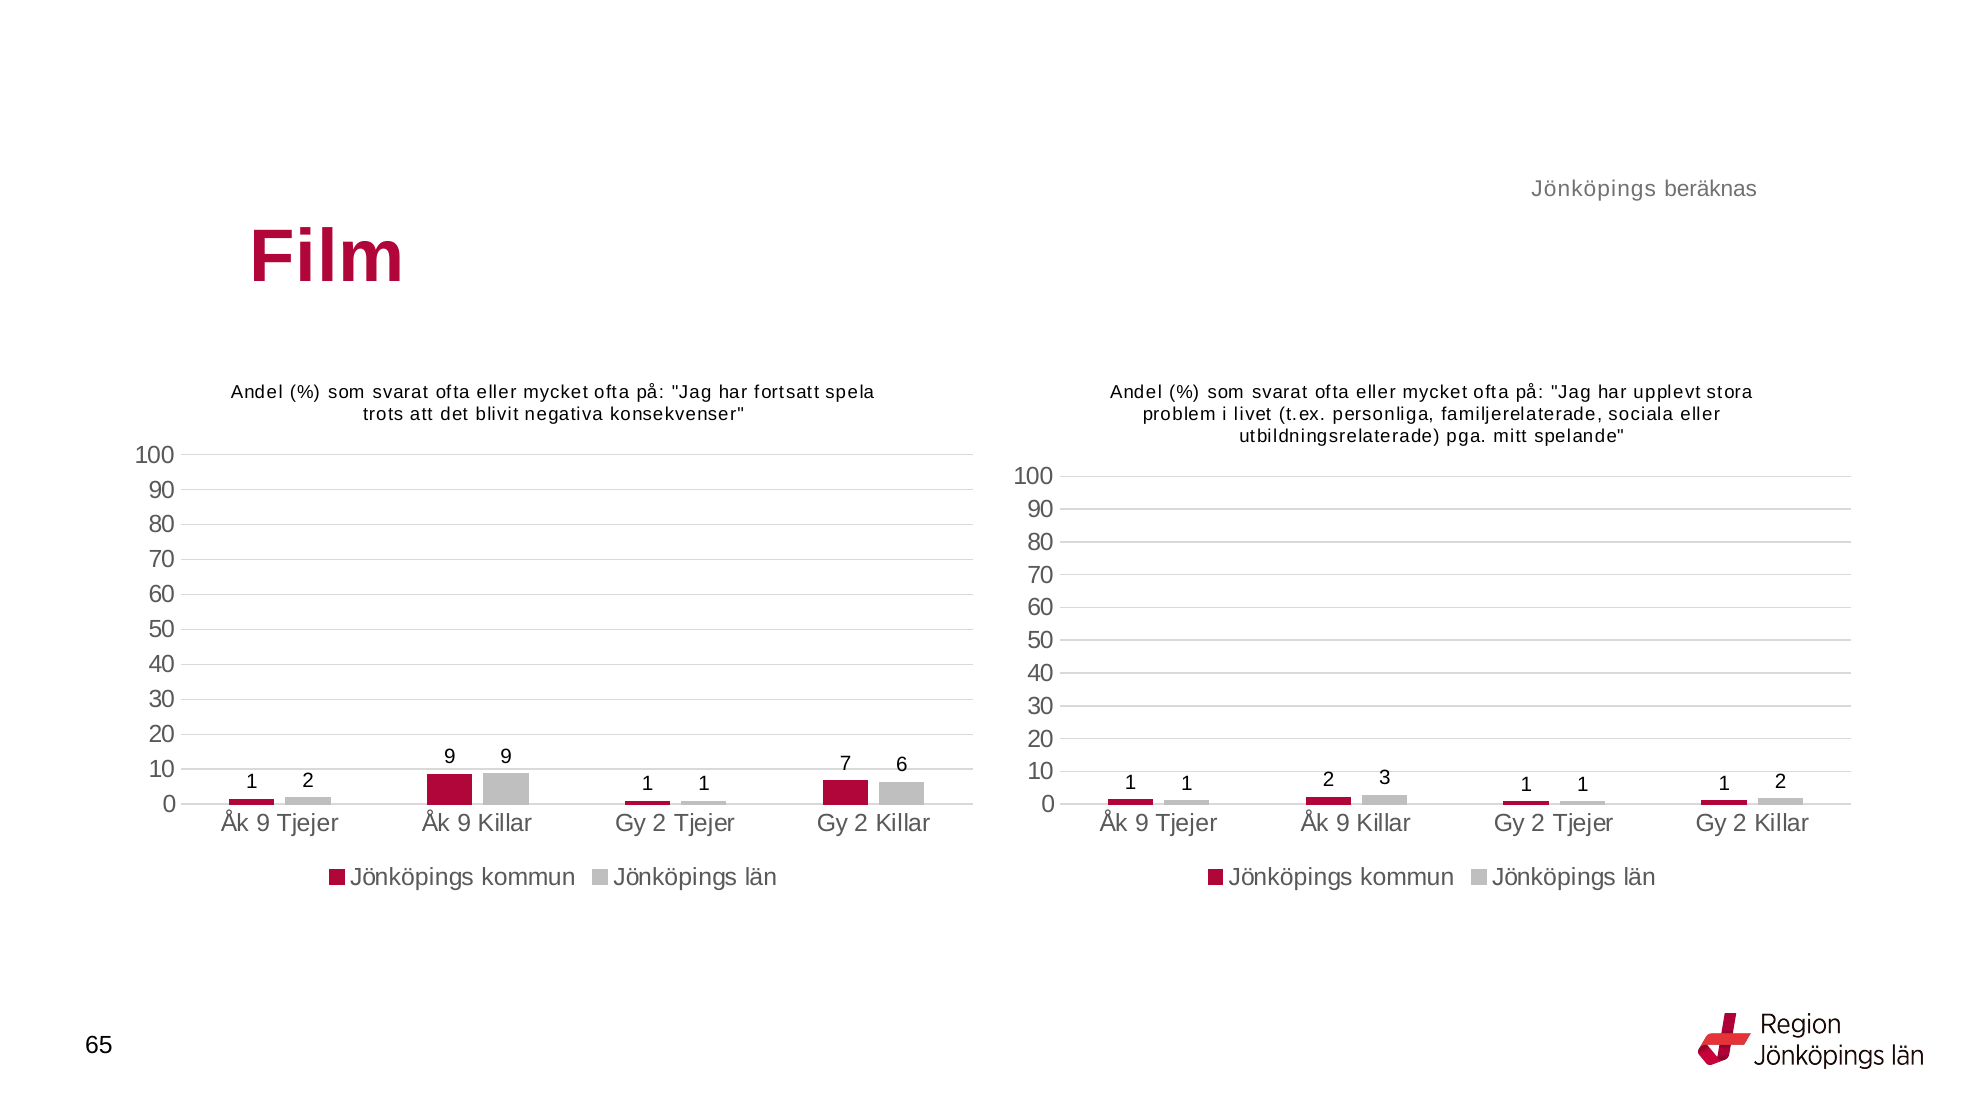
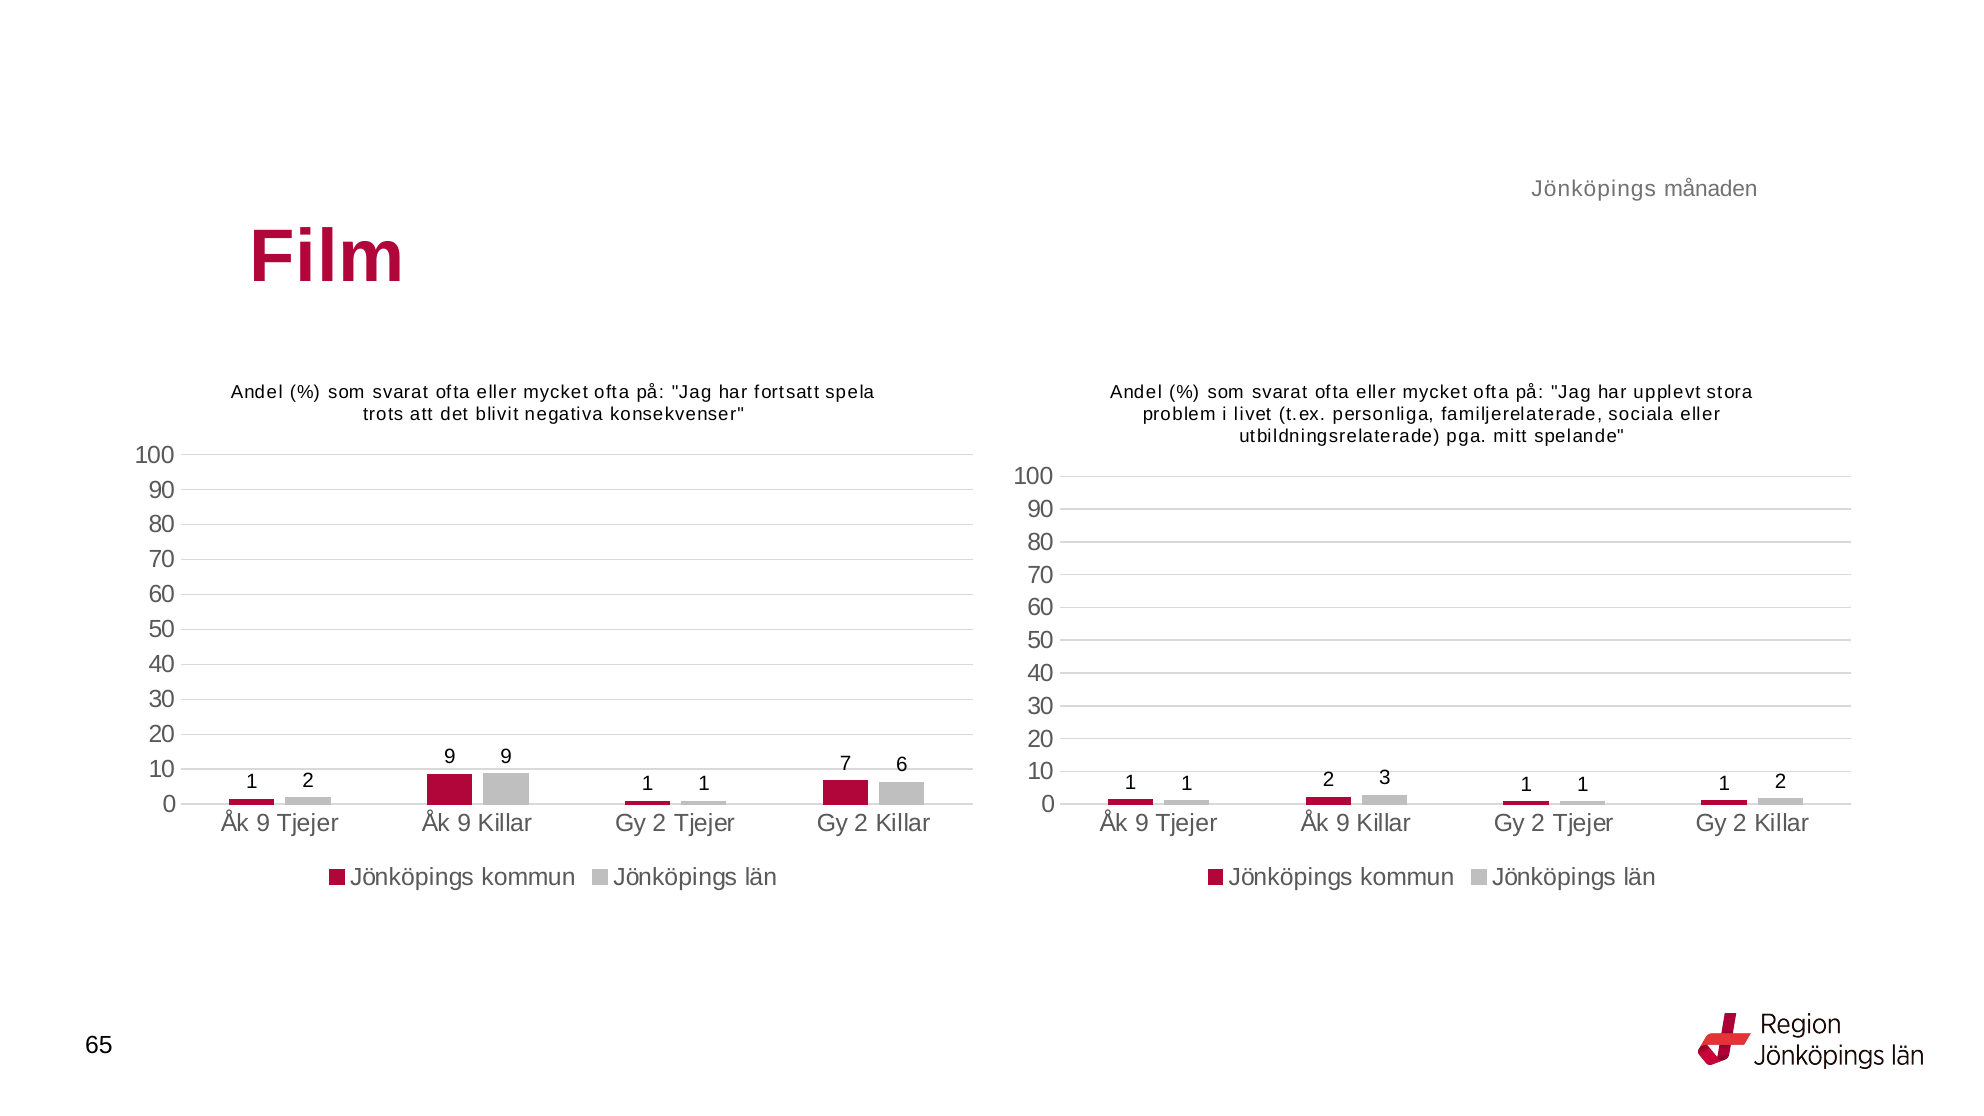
beräknas: beräknas -> månaden
